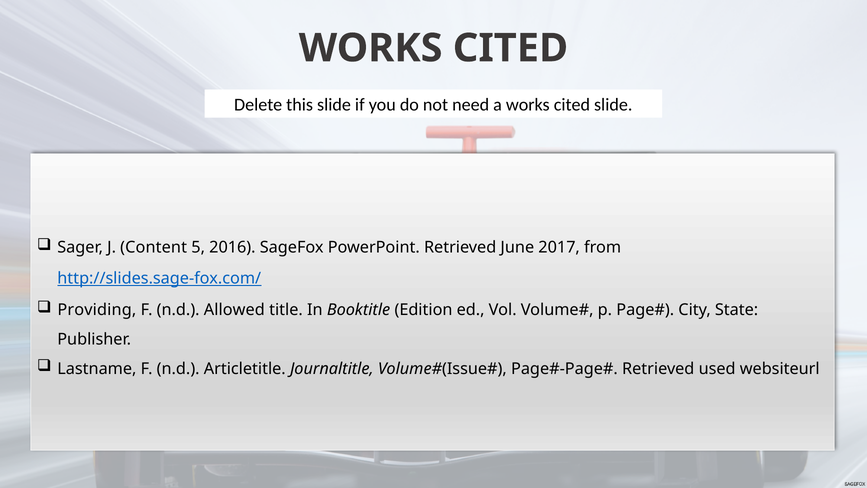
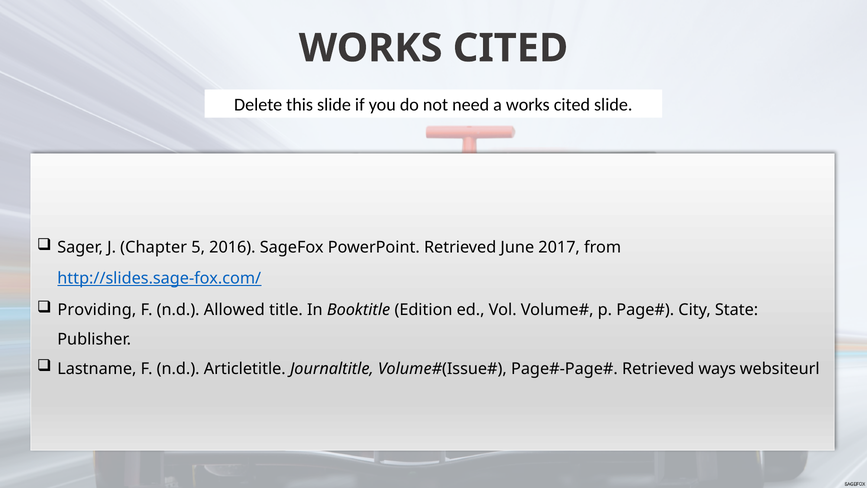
Content: Content -> Chapter
used: used -> ways
